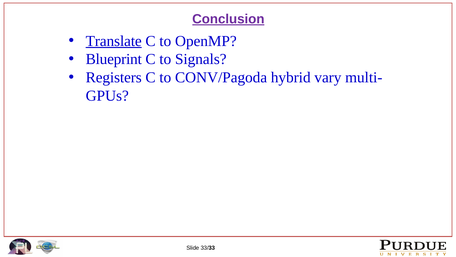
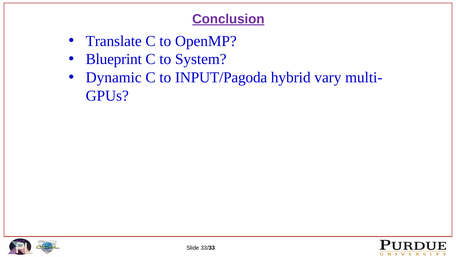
Translate underline: present -> none
Signals: Signals -> System
Registers: Registers -> Dynamic
CONV/Pagoda: CONV/Pagoda -> INPUT/Pagoda
